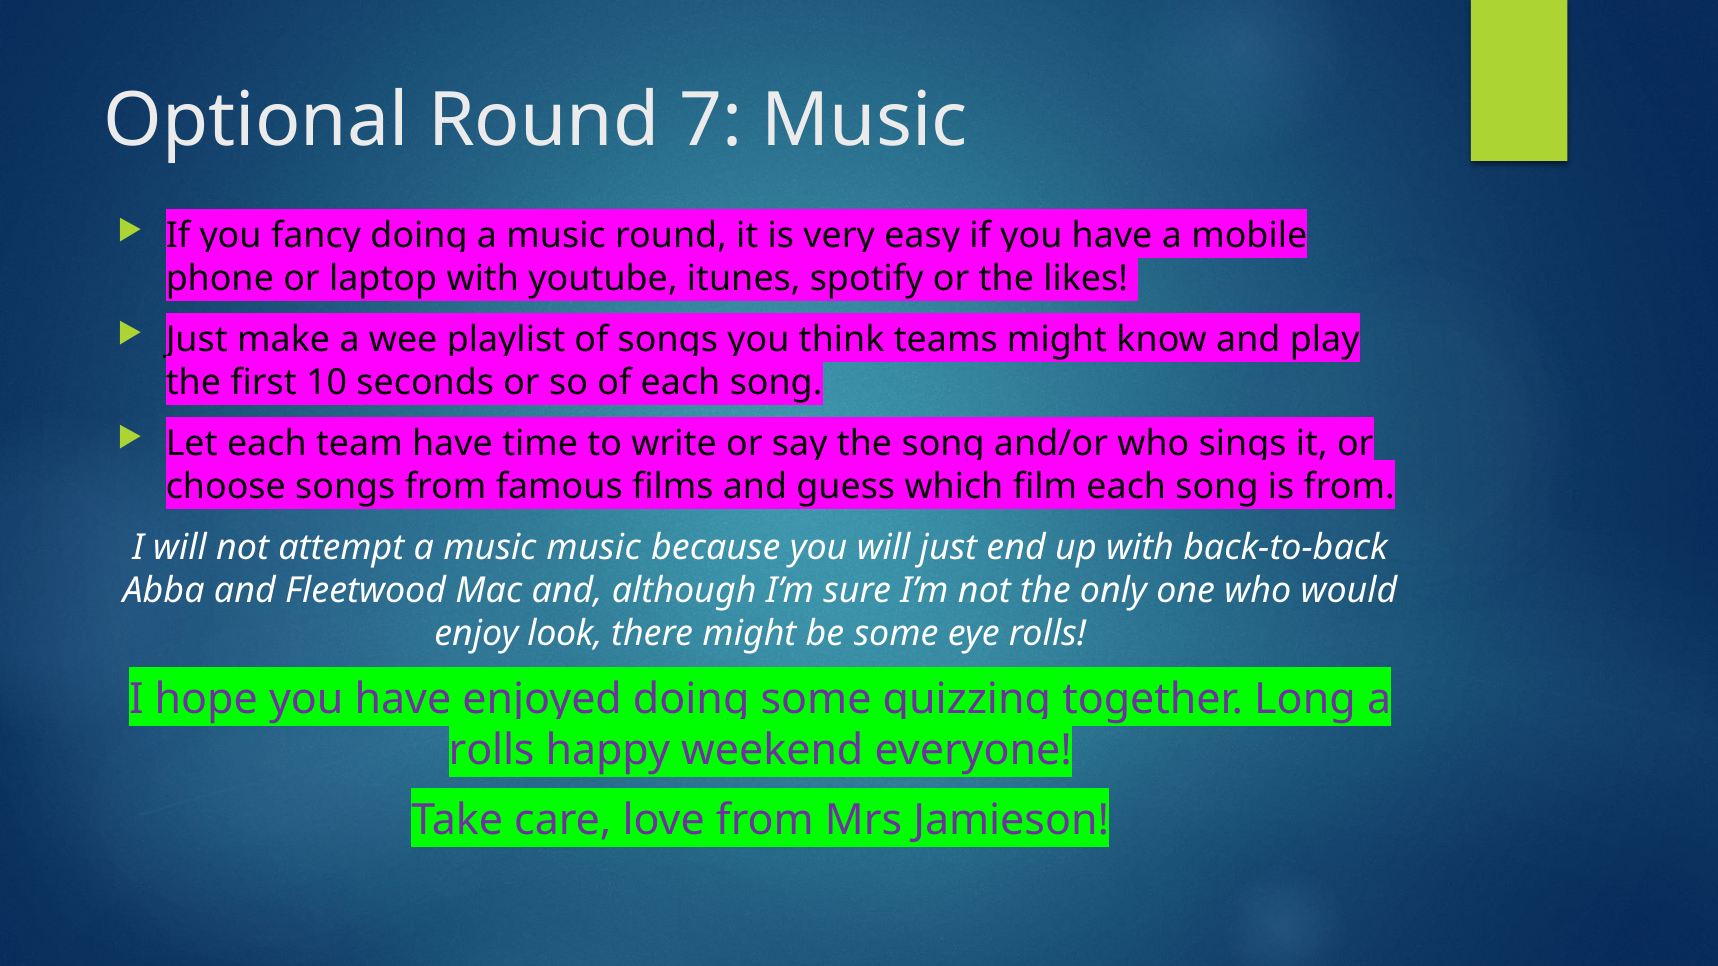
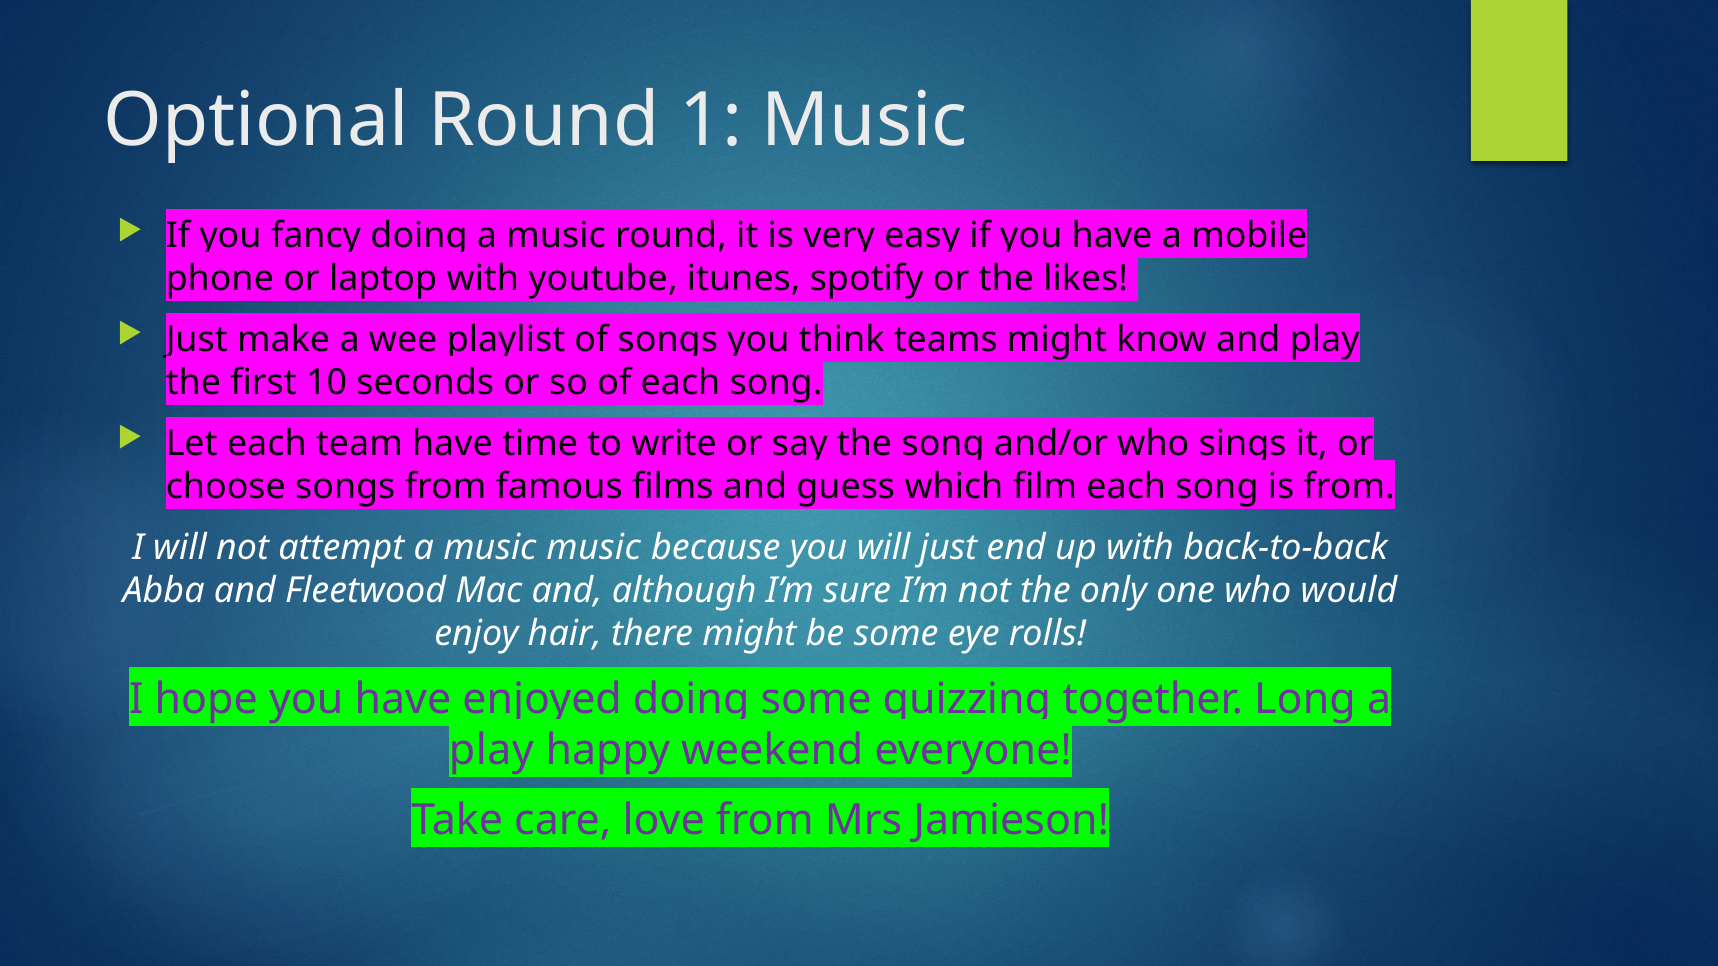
7: 7 -> 1
look: look -> hair
rolls at (492, 751): rolls -> play
